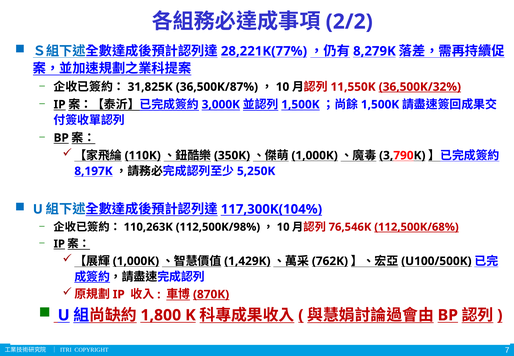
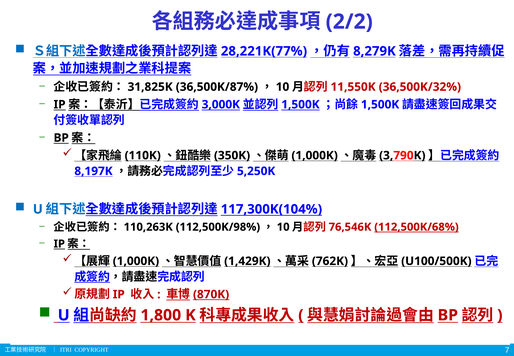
36,500K/32% underline: present -> none
